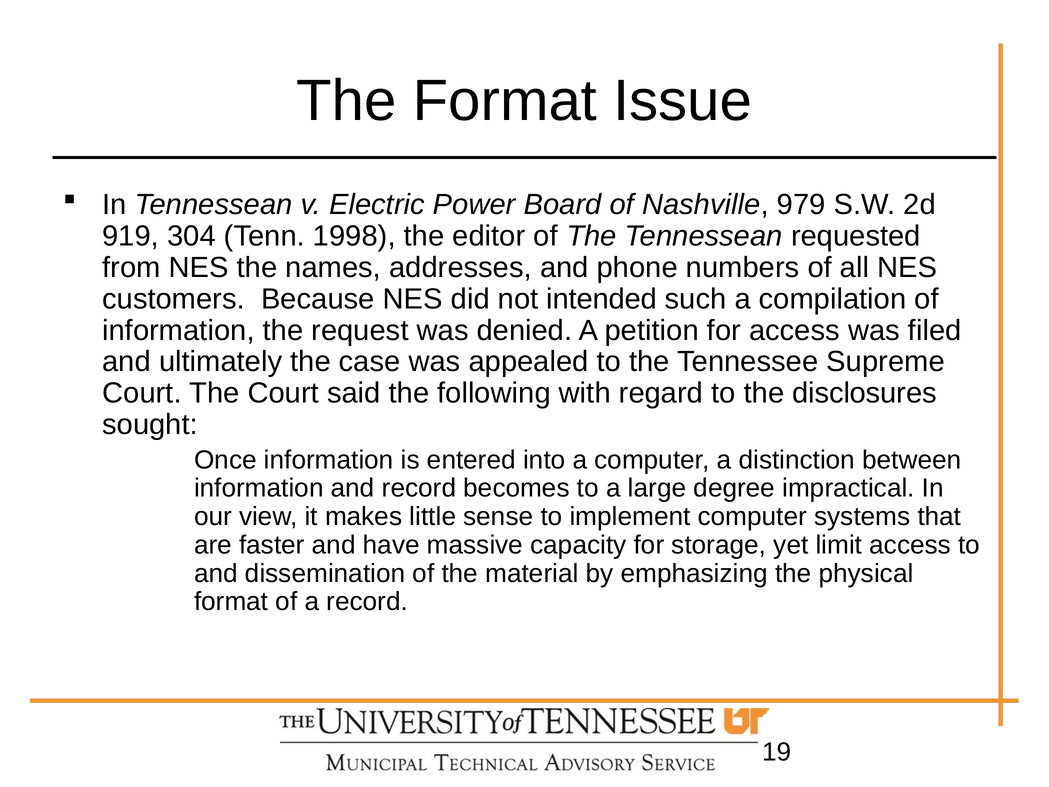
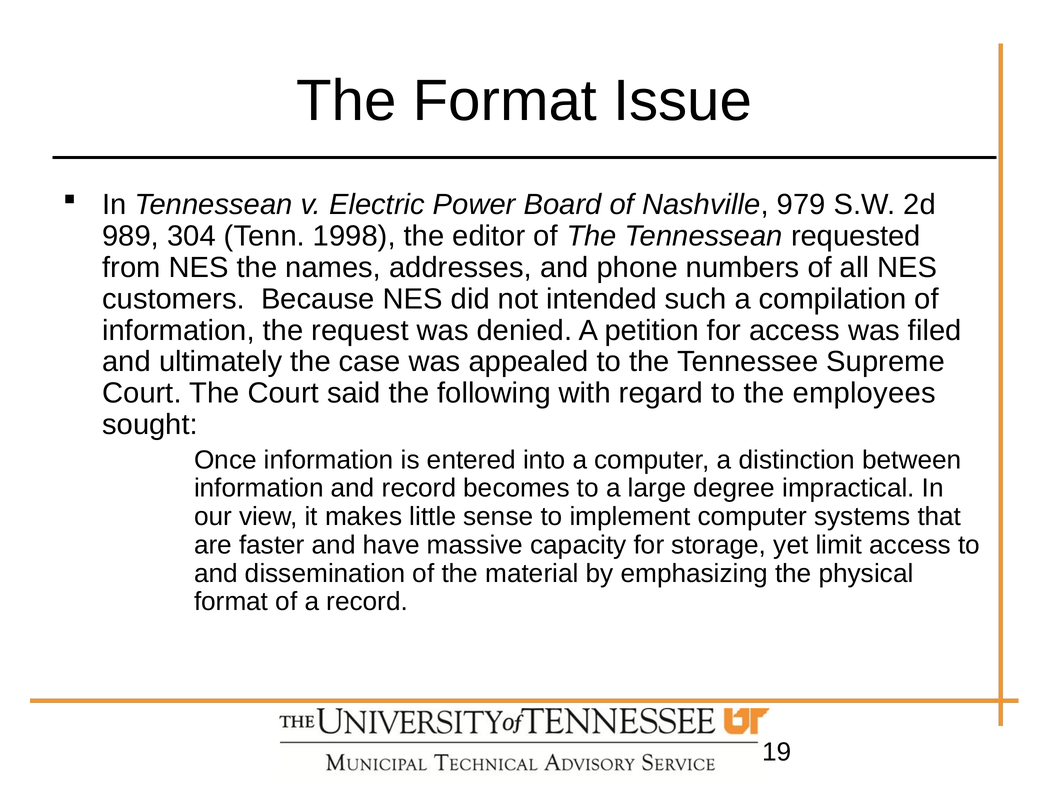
919: 919 -> 989
disclosures: disclosures -> employees
